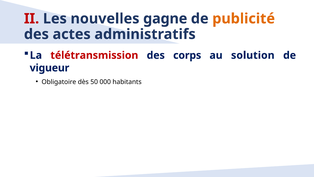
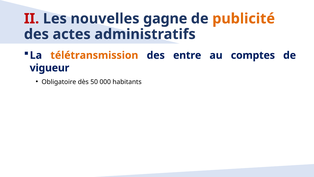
télétransmission colour: red -> orange
corps: corps -> entre
solution: solution -> comptes
